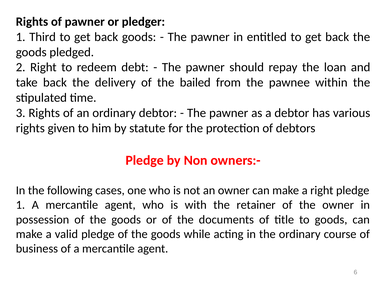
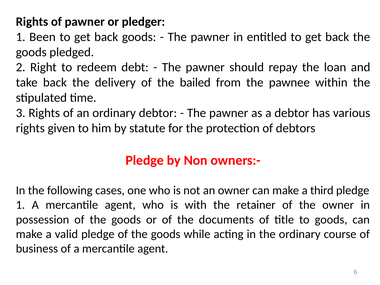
Third: Third -> Been
a right: right -> third
